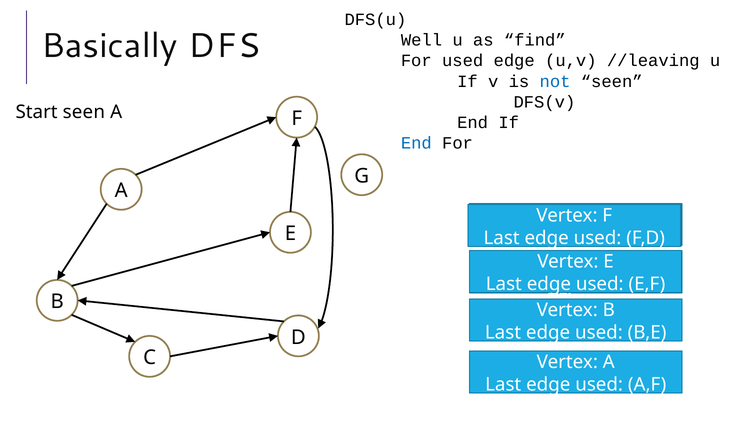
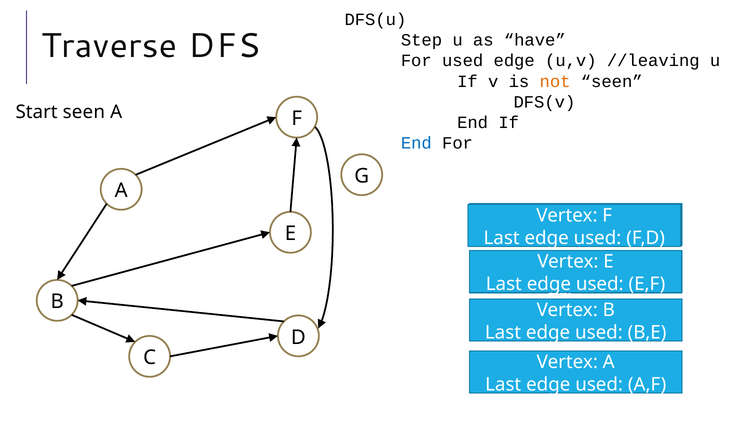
Basically: Basically -> Traverse
Well: Well -> Step
find: find -> have
not colour: blue -> orange
